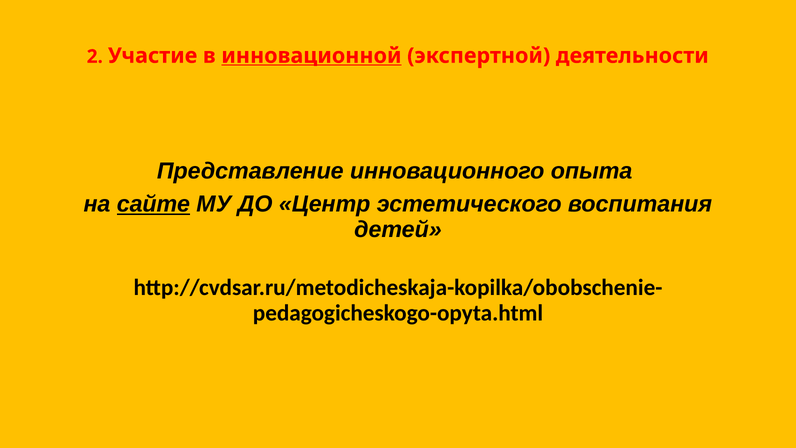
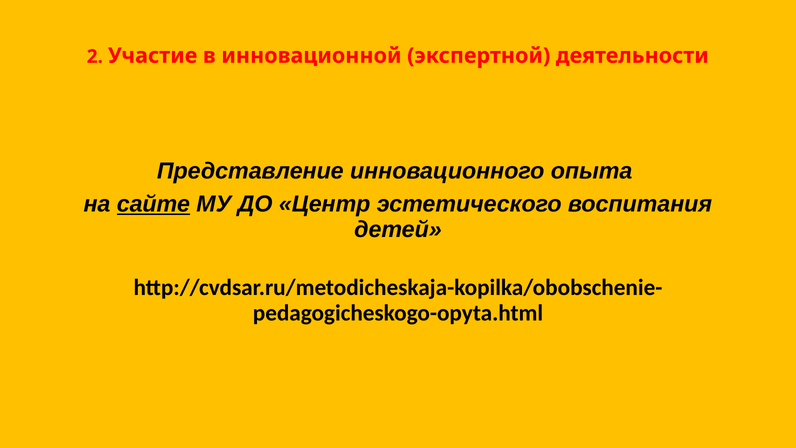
инновационной underline: present -> none
